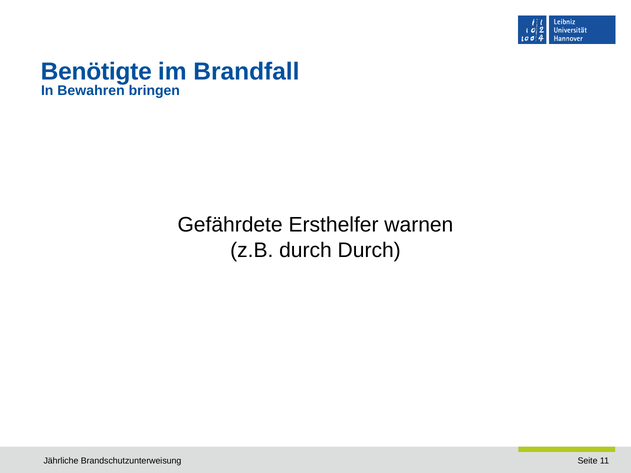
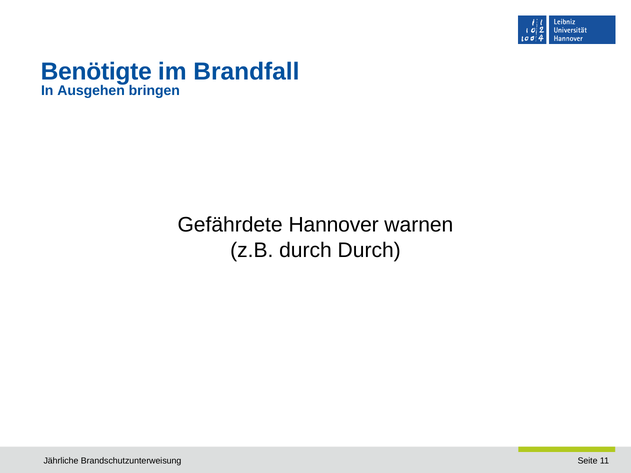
Bewahren: Bewahren -> Ausgehen
Ersthelfer: Ersthelfer -> Hannover
